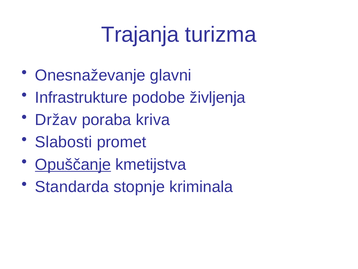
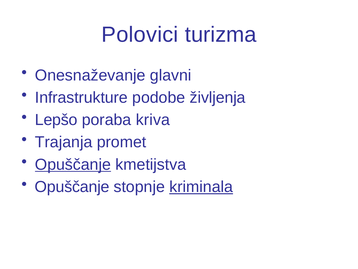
Trajanja: Trajanja -> Polovici
Držav: Držav -> Lepšo
Slabosti: Slabosti -> Trajanja
Standarda at (72, 187): Standarda -> Opuščanje
kriminala underline: none -> present
